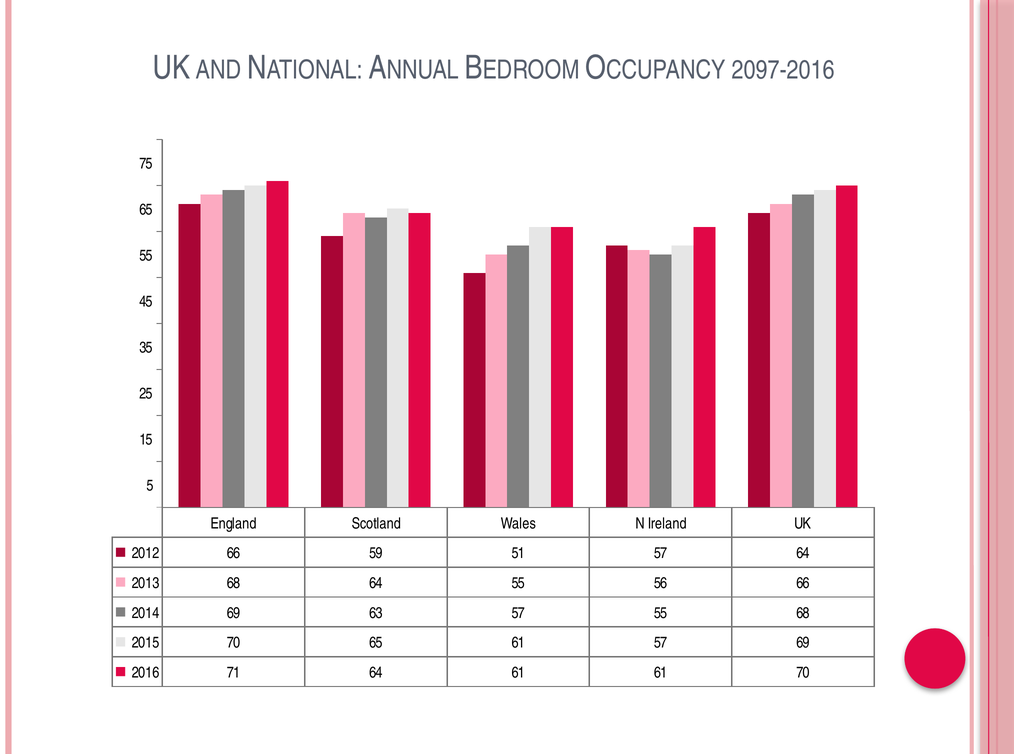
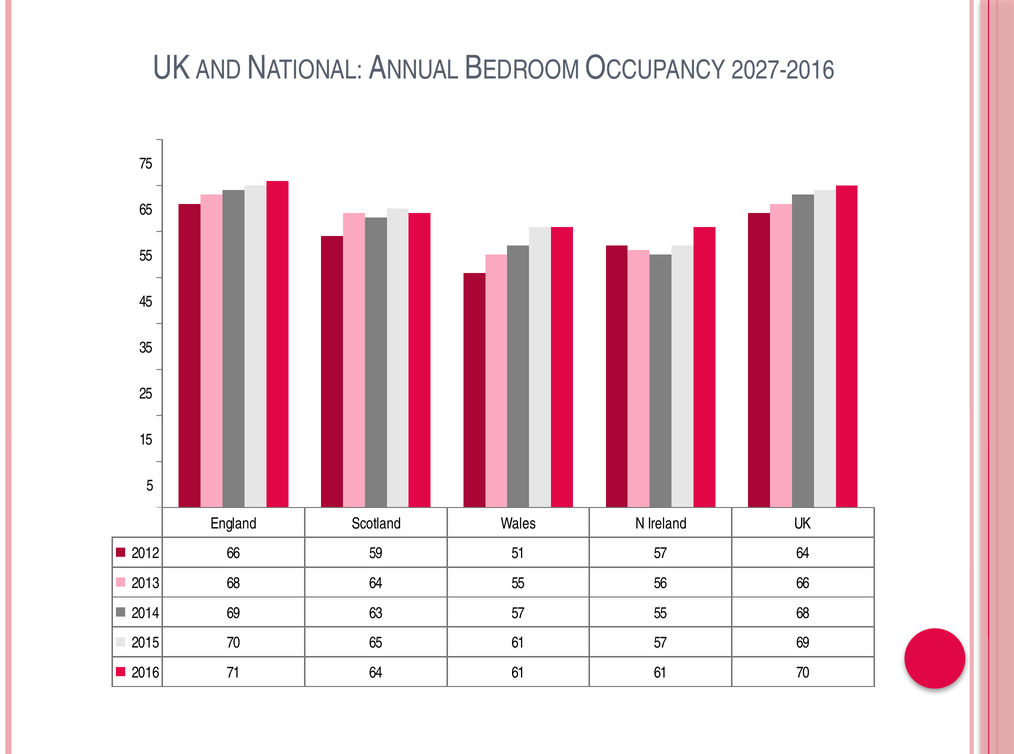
2097-2016: 2097-2016 -> 2027-2016
